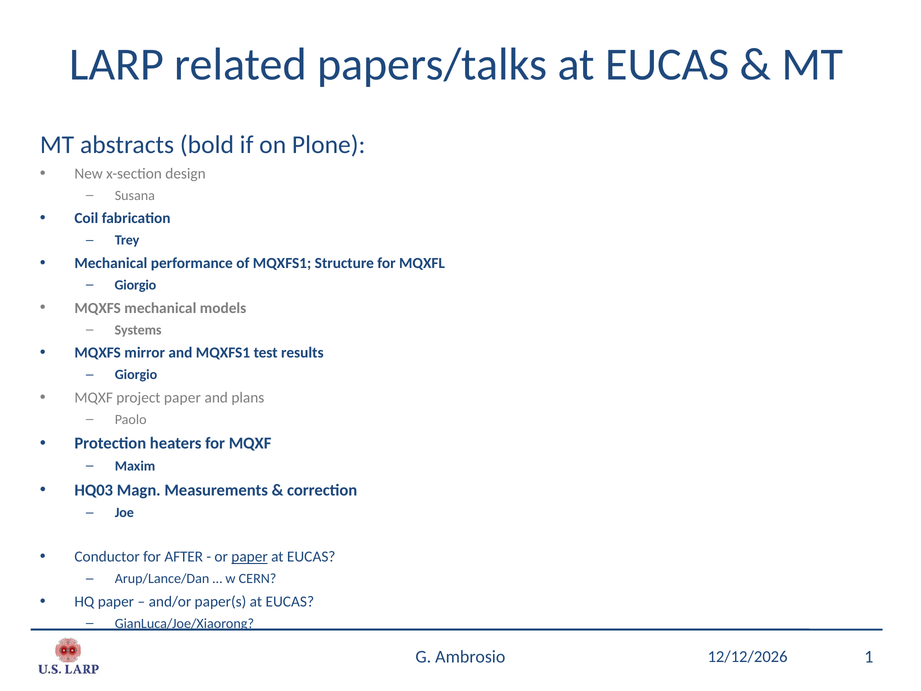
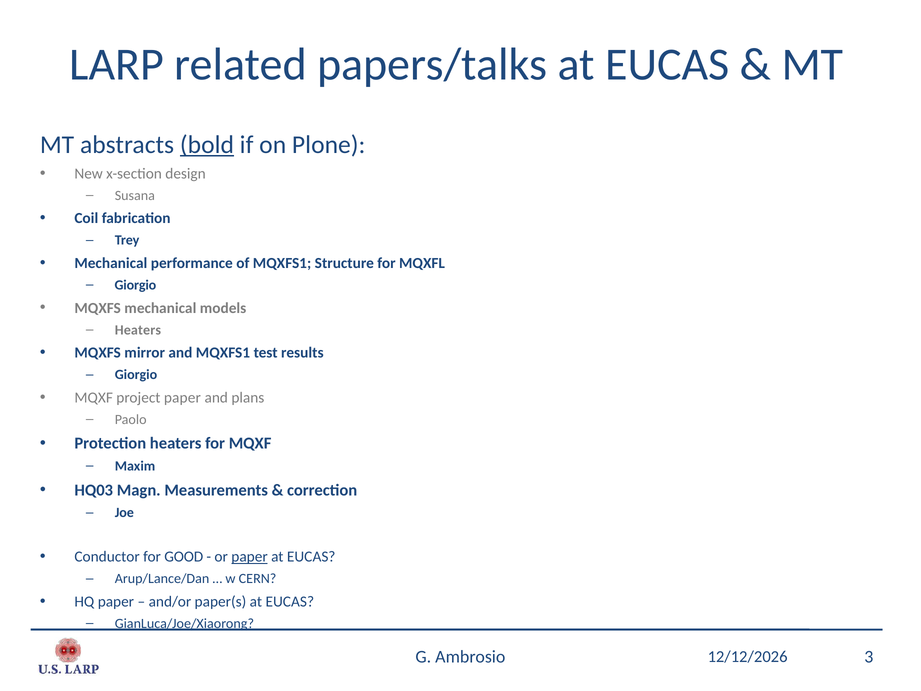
bold underline: none -> present
Systems at (138, 330): Systems -> Heaters
AFTER: AFTER -> GOOD
1: 1 -> 3
